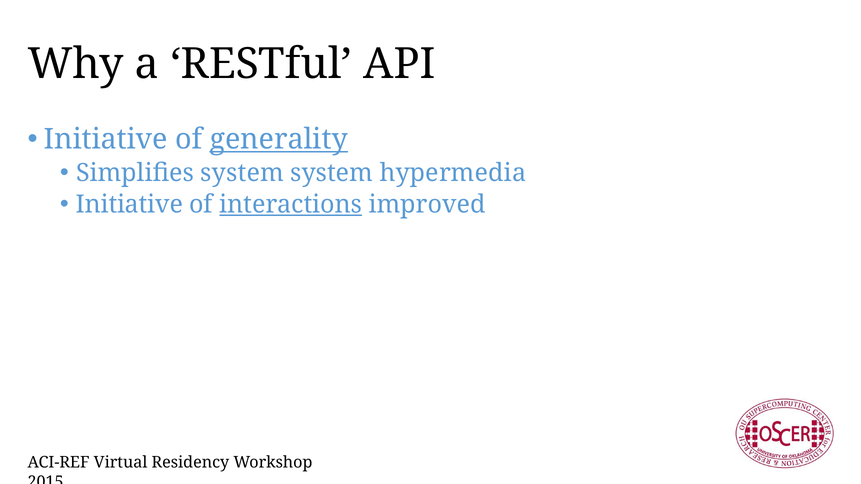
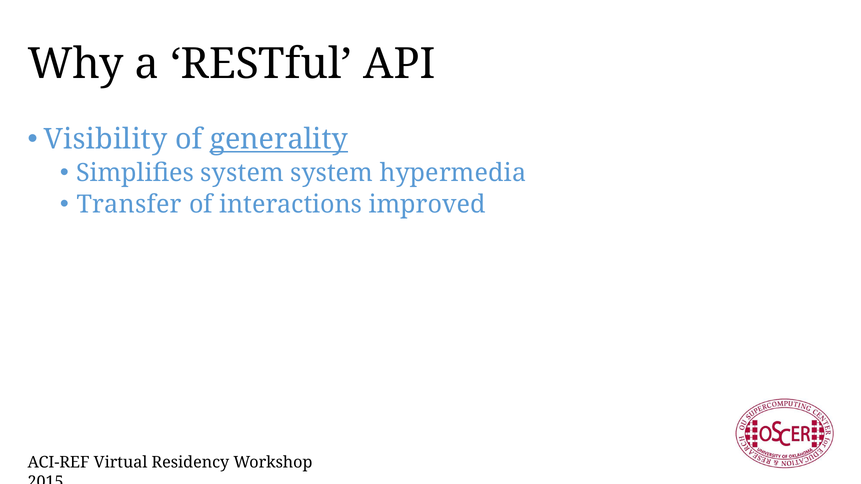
Initiative at (106, 140): Initiative -> Visibility
Initiative at (129, 205): Initiative -> Transfer
interactions underline: present -> none
